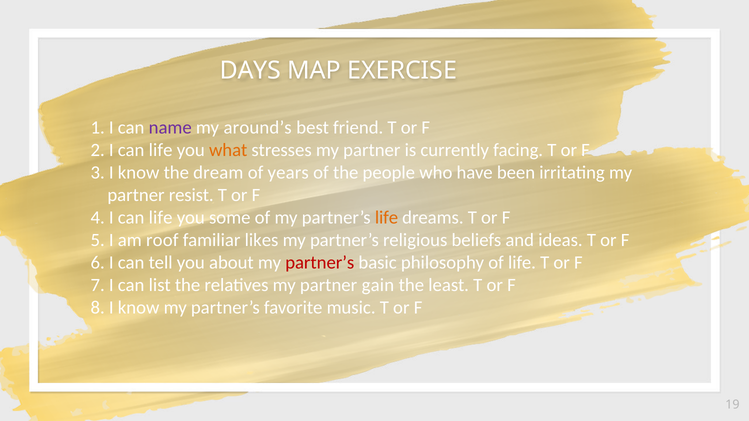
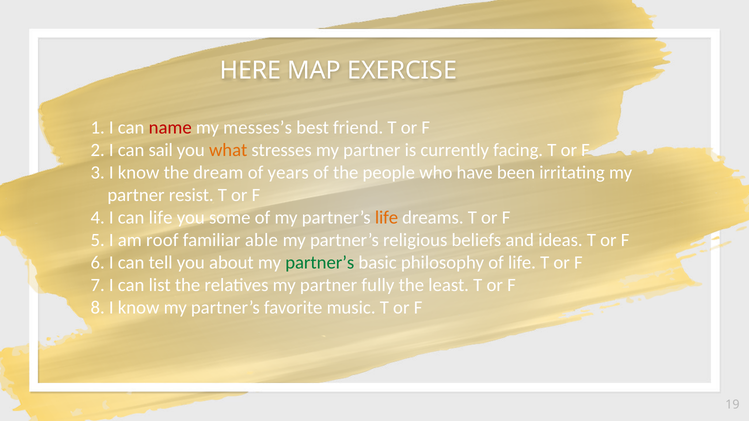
DAYS: DAYS -> HERE
name colour: purple -> red
around’s: around’s -> messes’s
2 I can life: life -> sail
likes: likes -> able
partner’s at (320, 263) colour: red -> green
gain: gain -> fully
